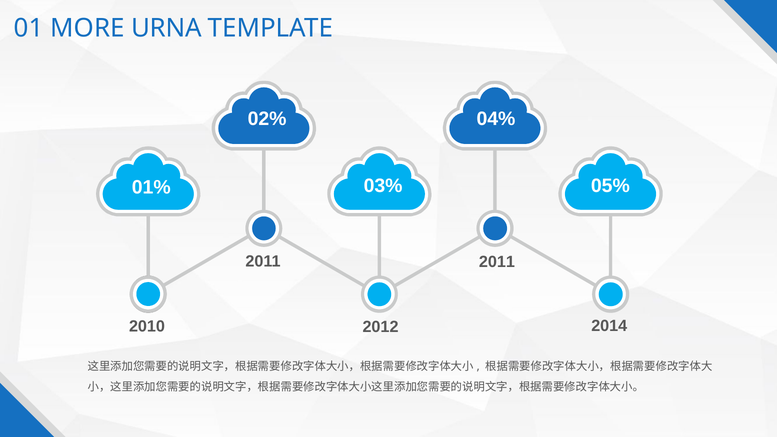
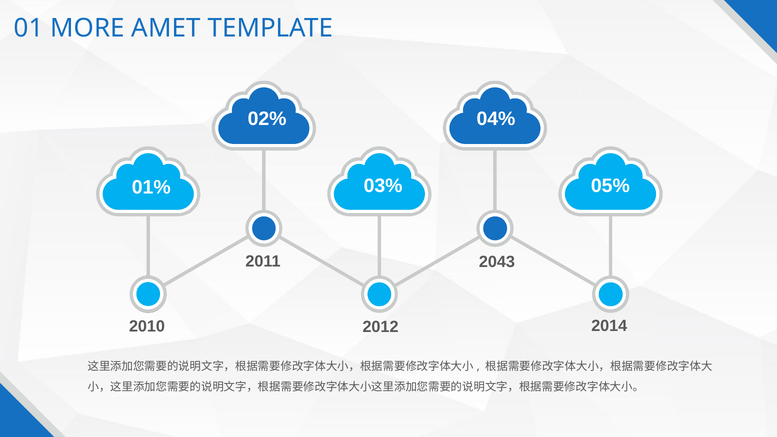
URNA: URNA -> AMET
2011 at (497, 262): 2011 -> 2043
